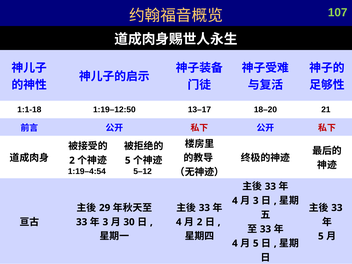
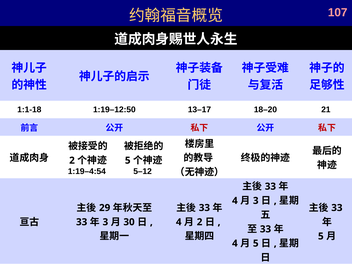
107 colour: light green -> pink
